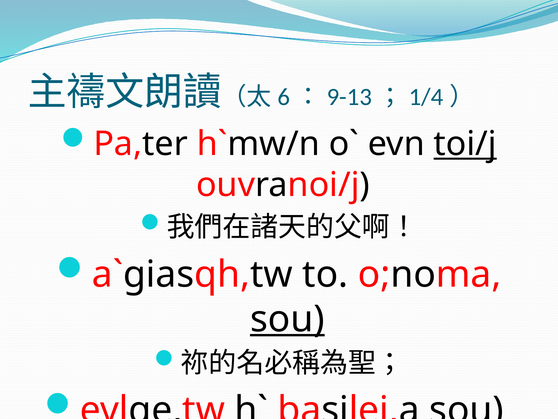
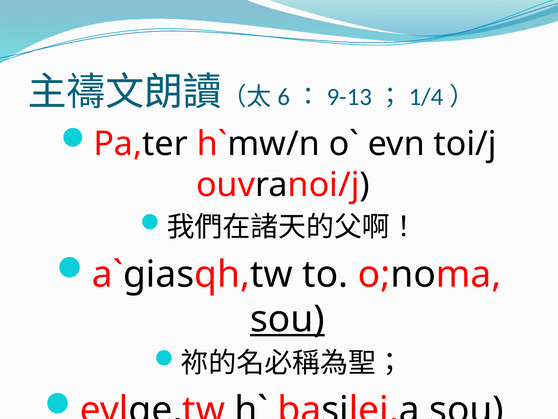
toi/j underline: present -> none
